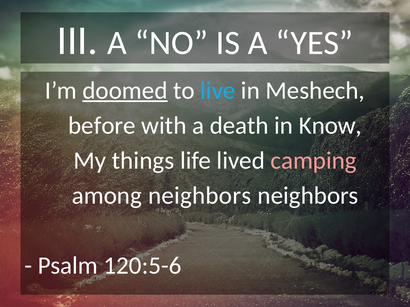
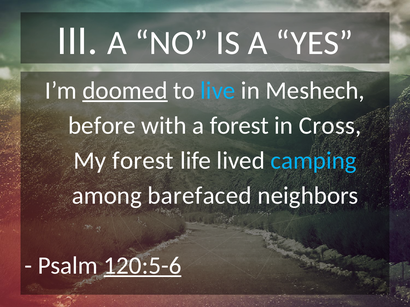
a death: death -> forest
Know: Know -> Cross
My things: things -> forest
camping colour: pink -> light blue
among neighbors: neighbors -> barefaced
120:5-6 underline: none -> present
